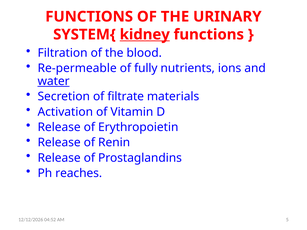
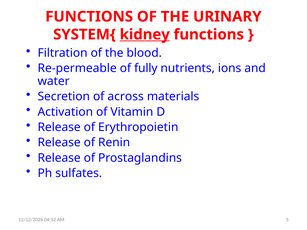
water underline: present -> none
filtrate: filtrate -> across
reaches: reaches -> sulfates
